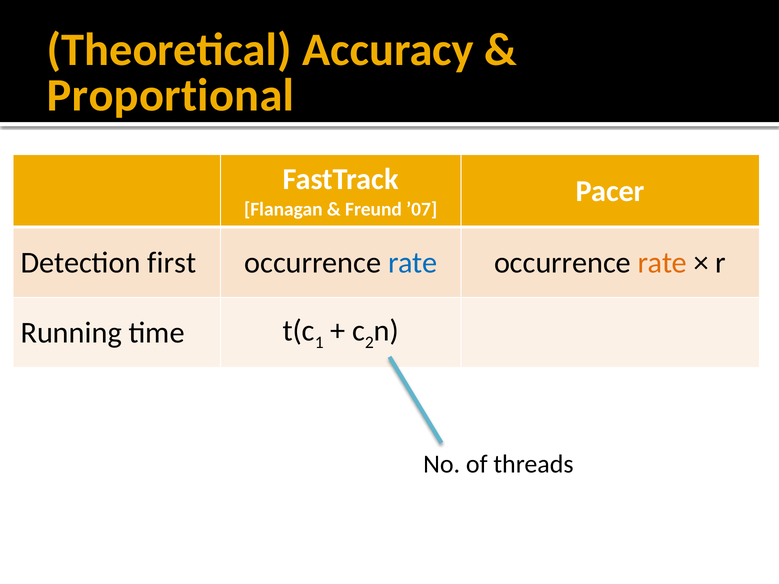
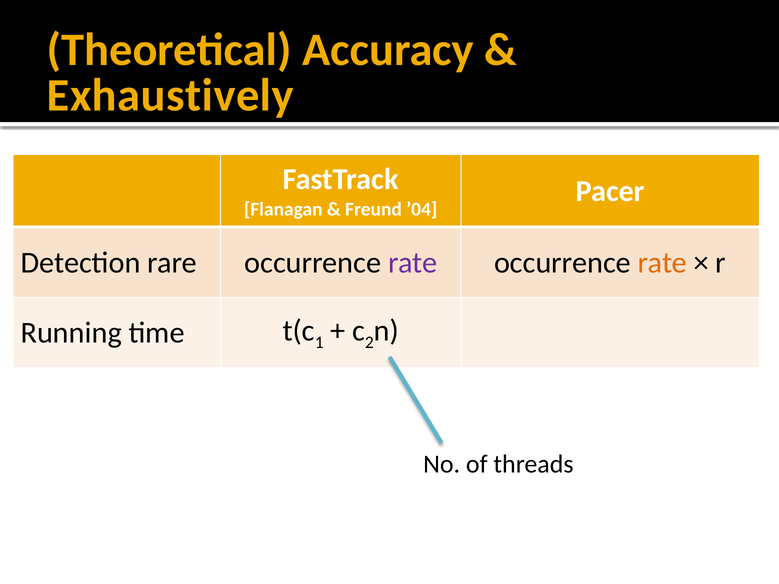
Proportional: Proportional -> Exhaustively
’07: ’07 -> ’04
first: first -> rare
rate at (413, 263) colour: blue -> purple
